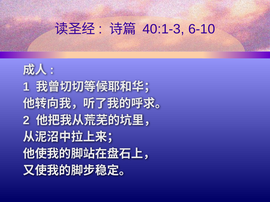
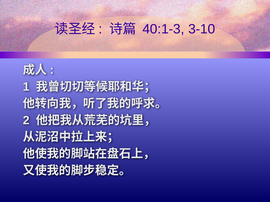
6-10: 6-10 -> 3-10
